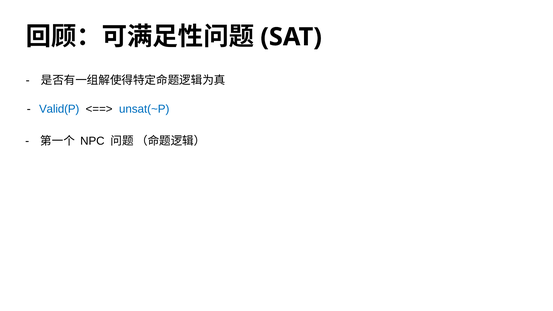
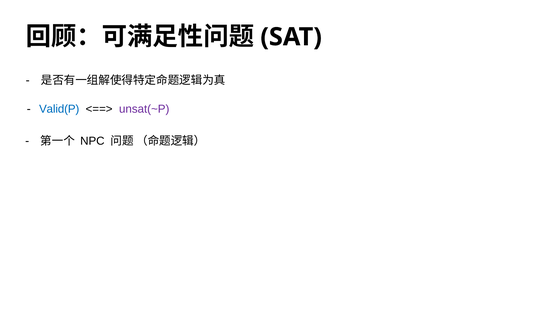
unsat(~P colour: blue -> purple
